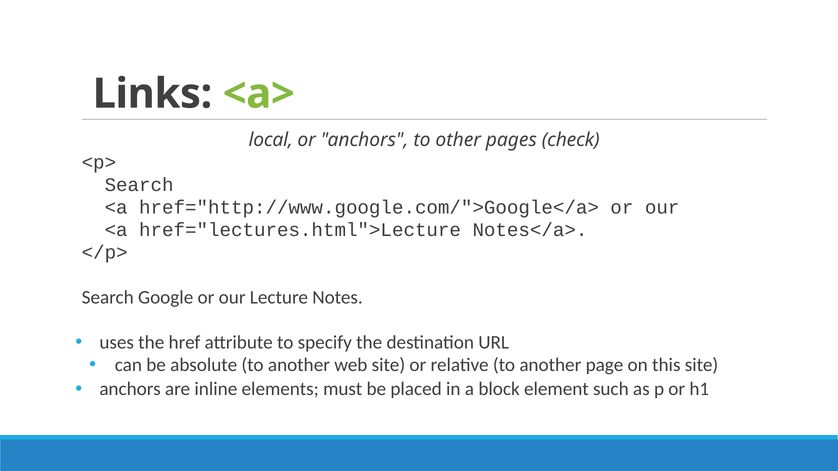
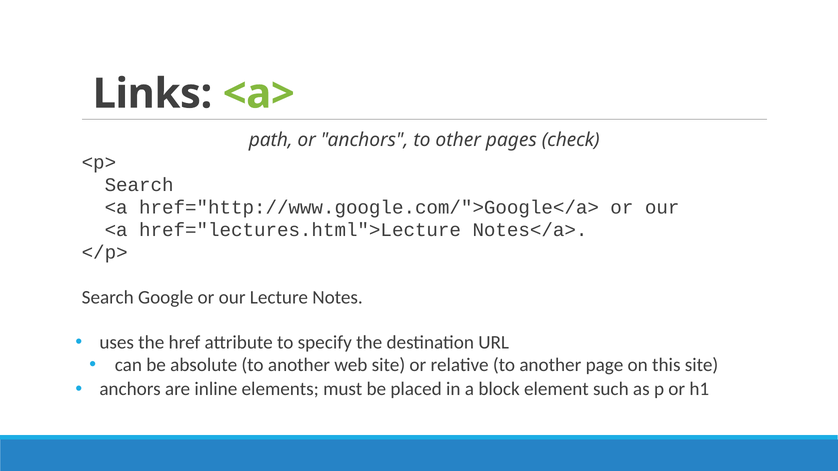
local: local -> path
